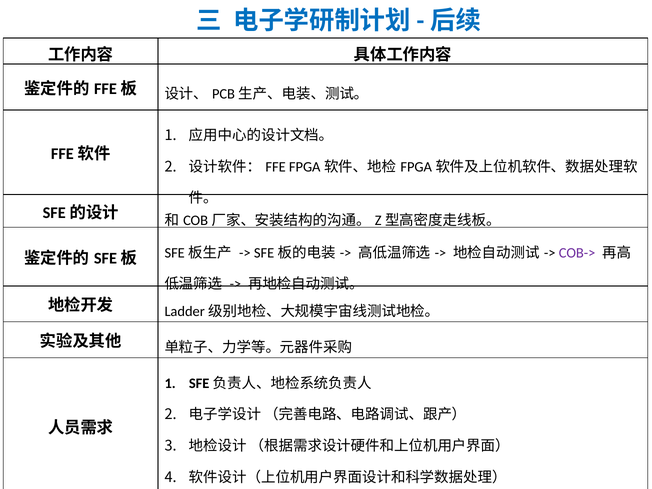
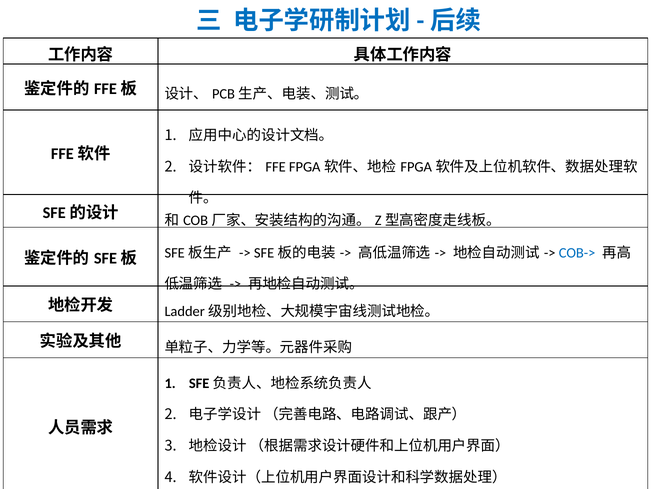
COB-> colour: purple -> blue
